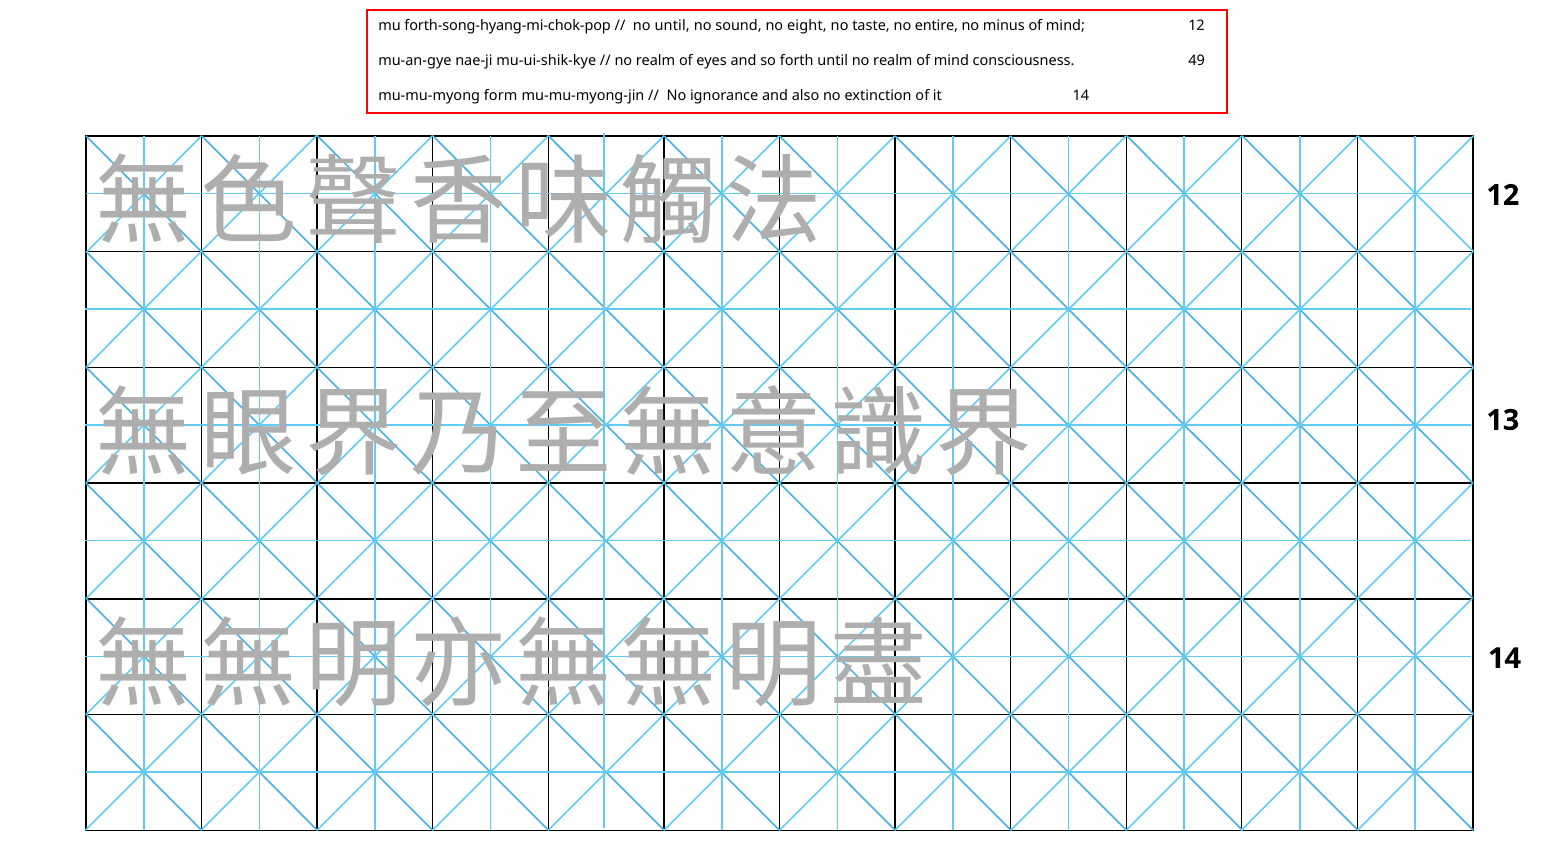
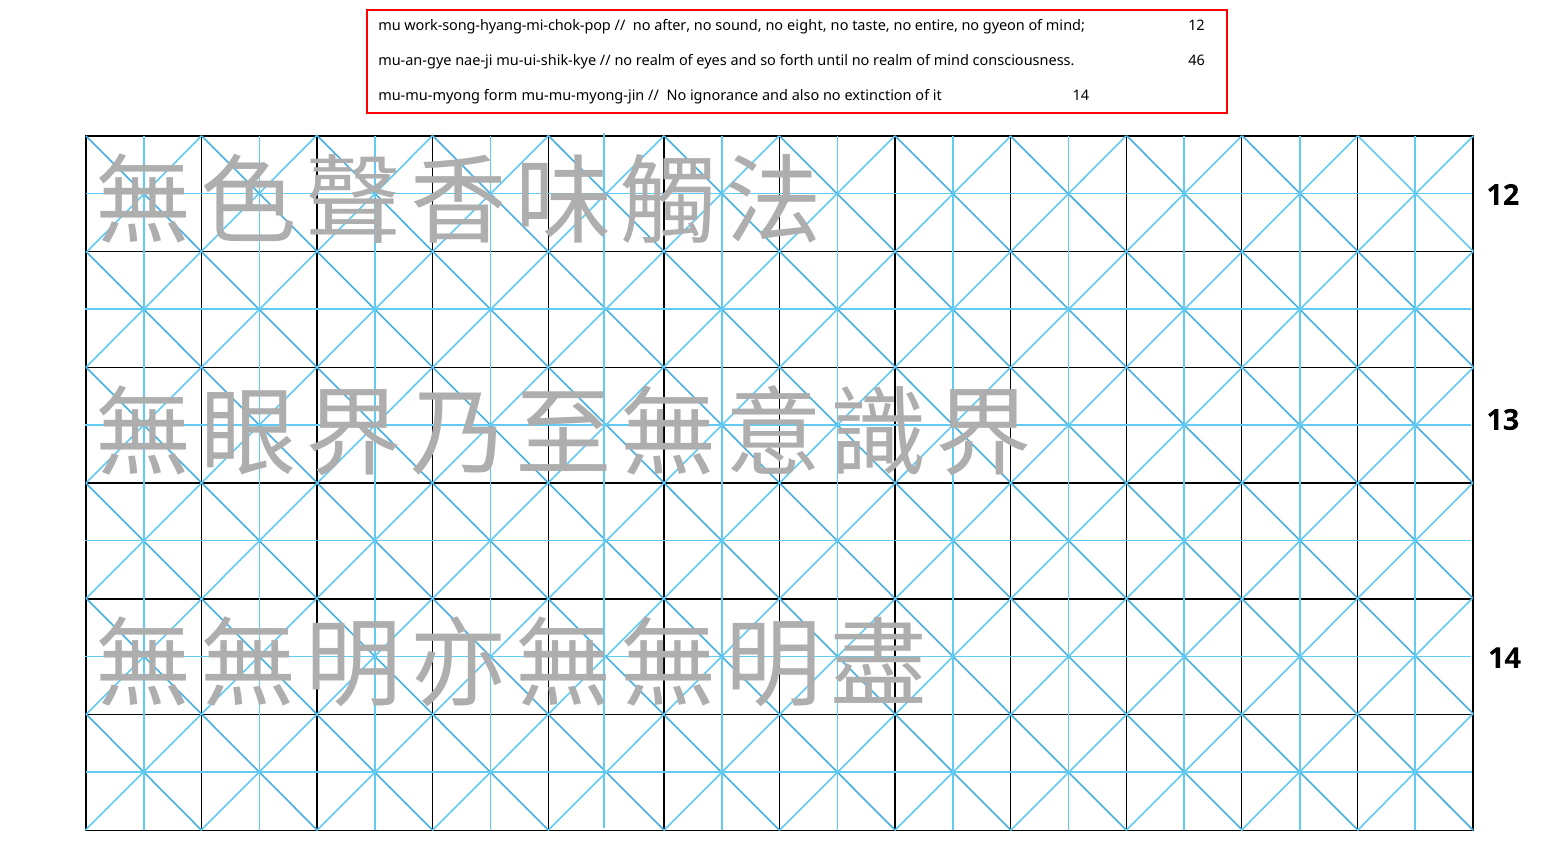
forth-song-hyang-mi-chok-pop: forth-song-hyang-mi-chok-pop -> work-song-hyang-mi-chok-pop
no until: until -> after
minus: minus -> gyeon
49: 49 -> 46
